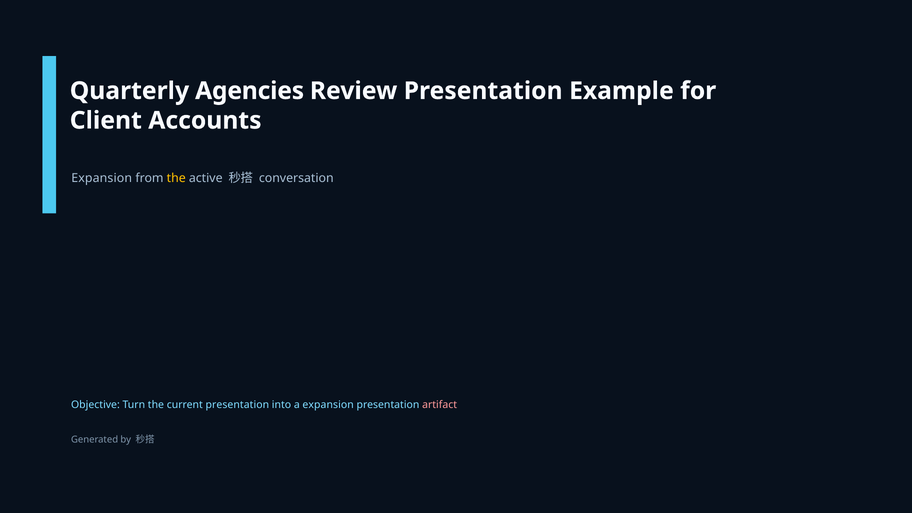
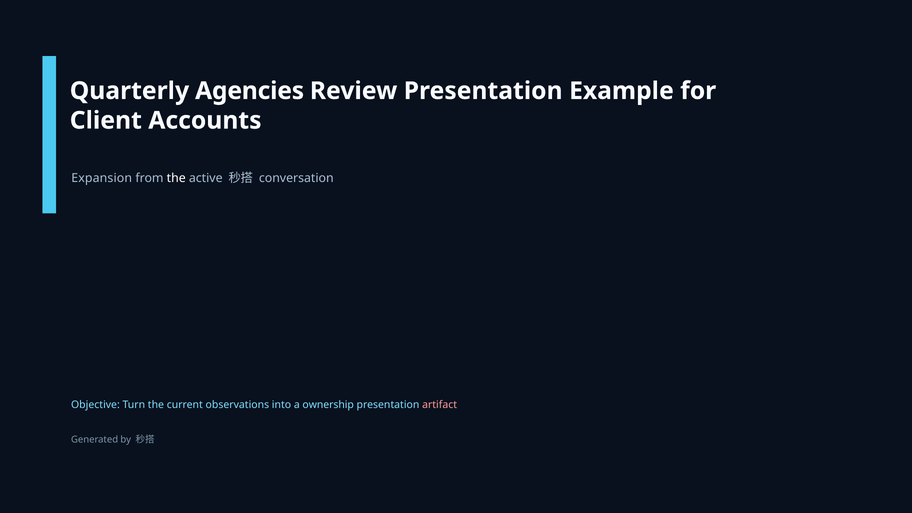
the at (176, 178) colour: yellow -> white
current presentation: presentation -> observations
a expansion: expansion -> ownership
